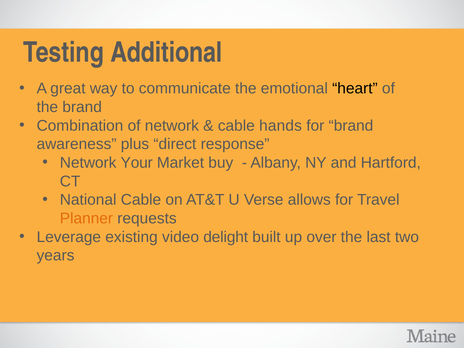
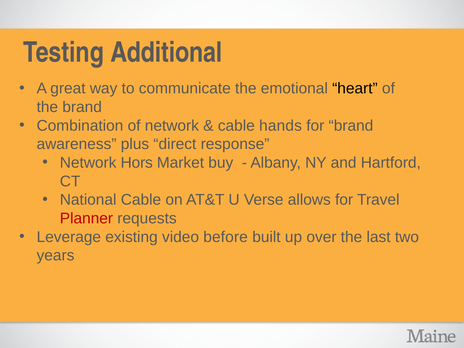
Your: Your -> Hors
Planner colour: orange -> red
delight: delight -> before
